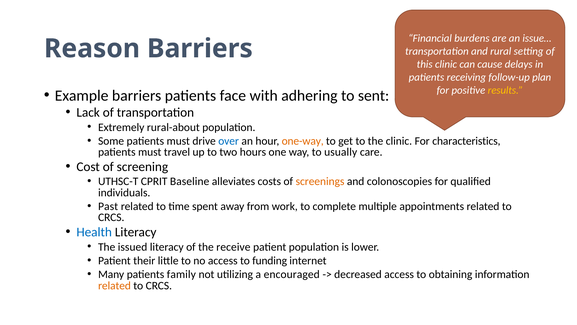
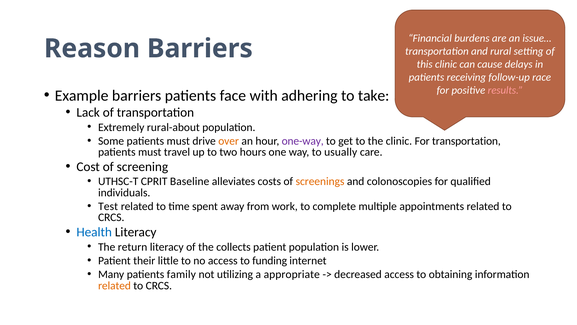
plan: plan -> race
results colour: yellow -> pink
sent: sent -> take
over colour: blue -> orange
one-way colour: orange -> purple
For characteristics: characteristics -> transportation
Past: Past -> Test
issued: issued -> return
receive: receive -> collects
encouraged: encouraged -> appropriate
